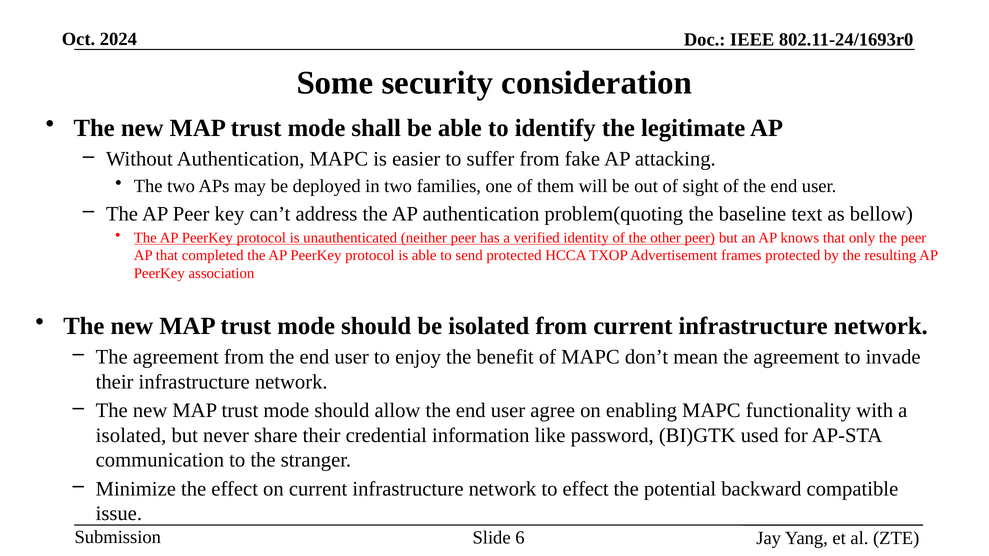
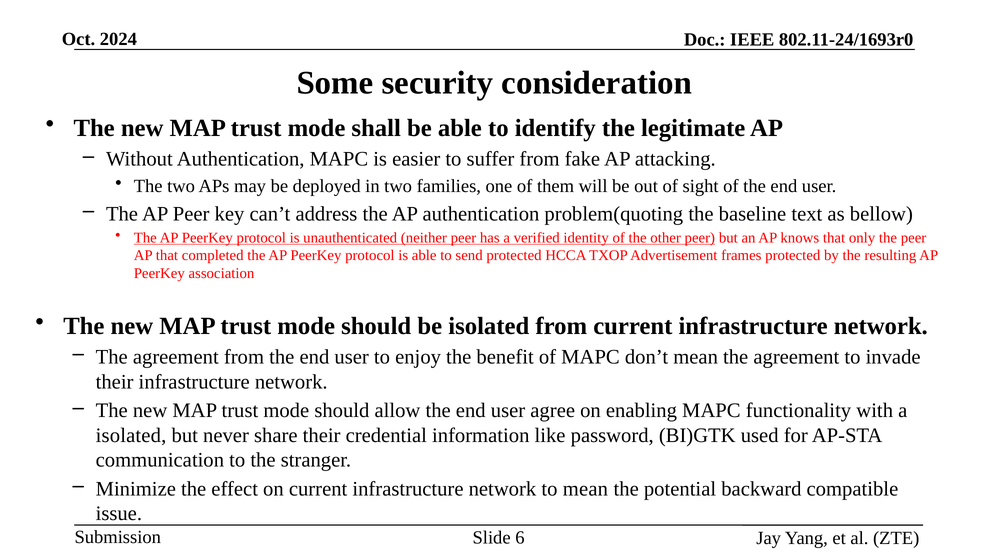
to effect: effect -> mean
